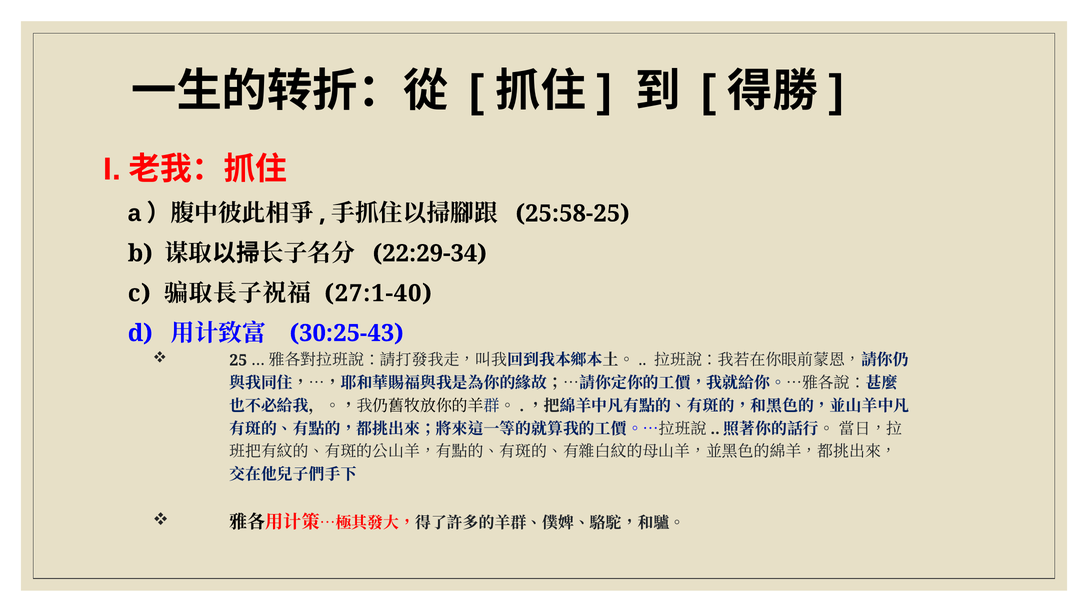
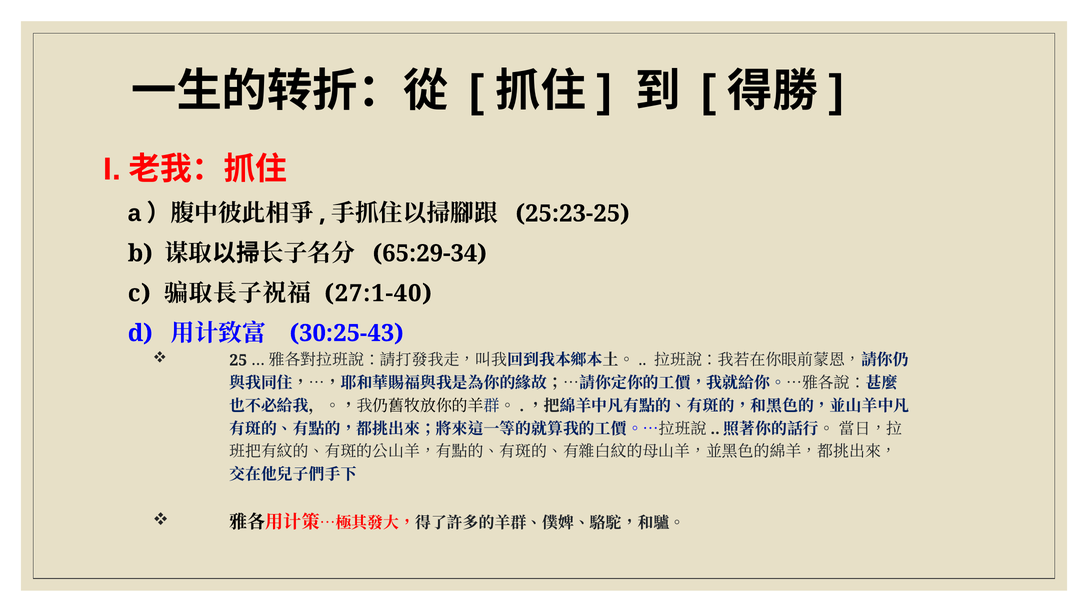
25:58-25: 25:58-25 -> 25:23-25
22:29-34: 22:29-34 -> 65:29-34
